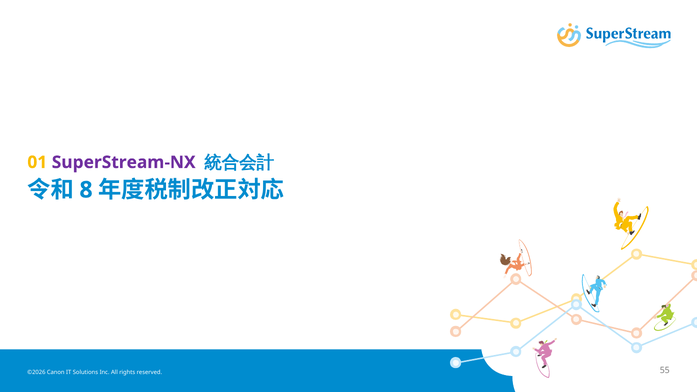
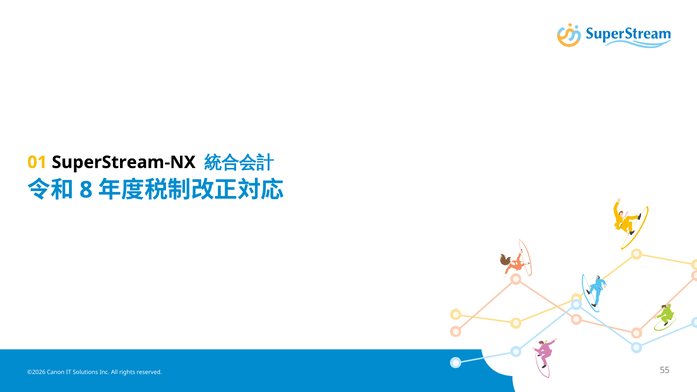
SuperStream-NX colour: purple -> black
